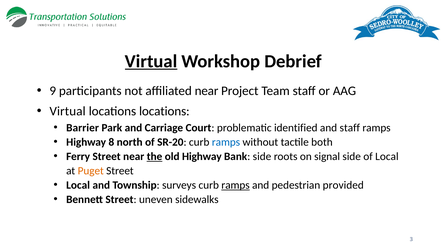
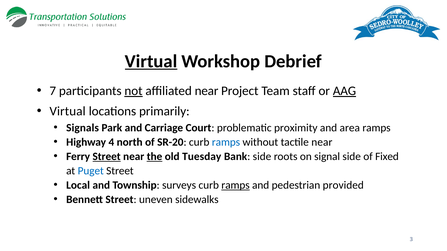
9: 9 -> 7
not underline: none -> present
AAG underline: none -> present
locations locations: locations -> primarily
Barrier: Barrier -> Signals
identified: identified -> proximity
and staff: staff -> area
8: 8 -> 4
tactile both: both -> near
Street at (107, 157) underline: none -> present
old Highway: Highway -> Tuesday
of Local: Local -> Fixed
Puget colour: orange -> blue
